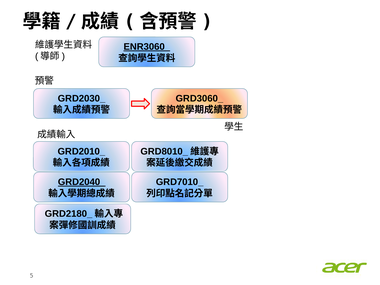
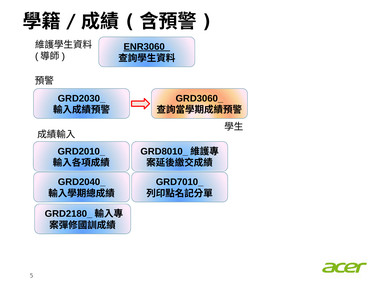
GRD2040_ underline: present -> none
